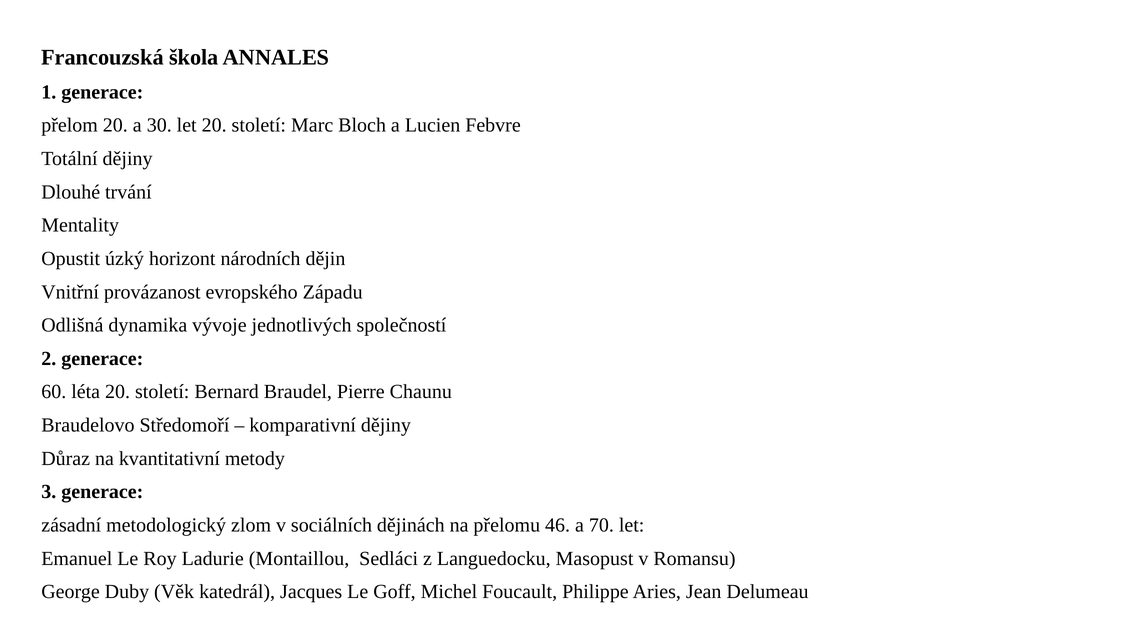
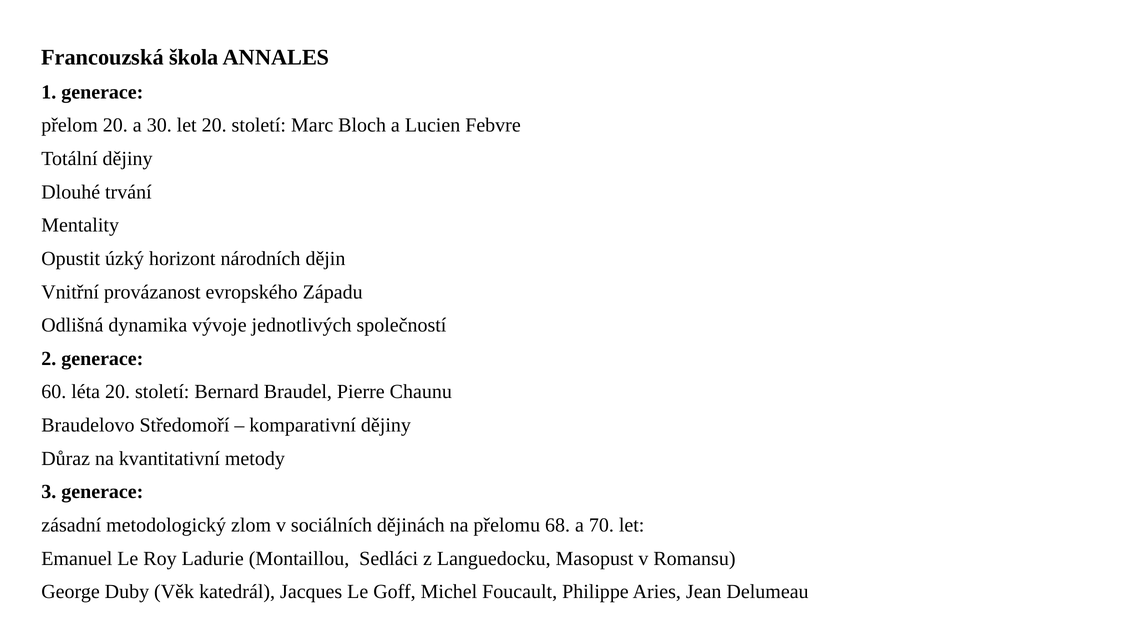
46: 46 -> 68
